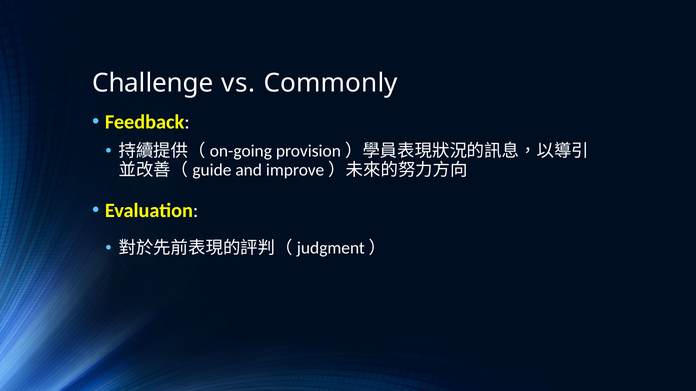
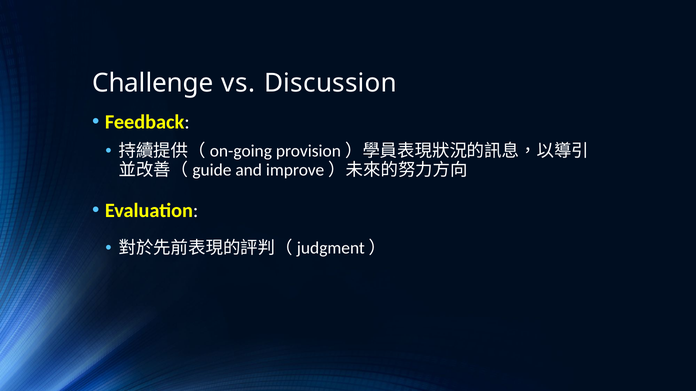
Commonly: Commonly -> Discussion
